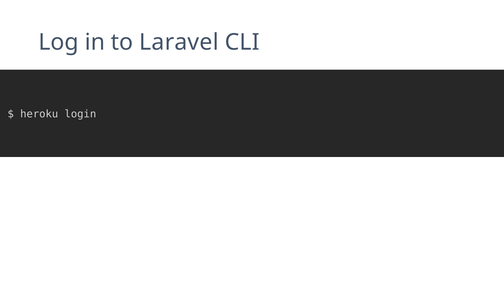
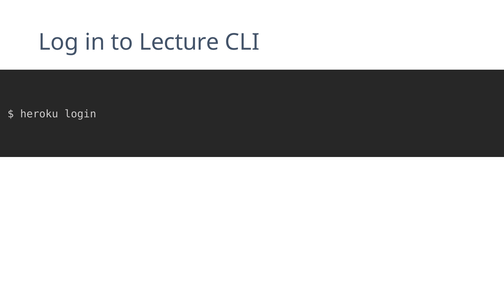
Laravel: Laravel -> Lecture
